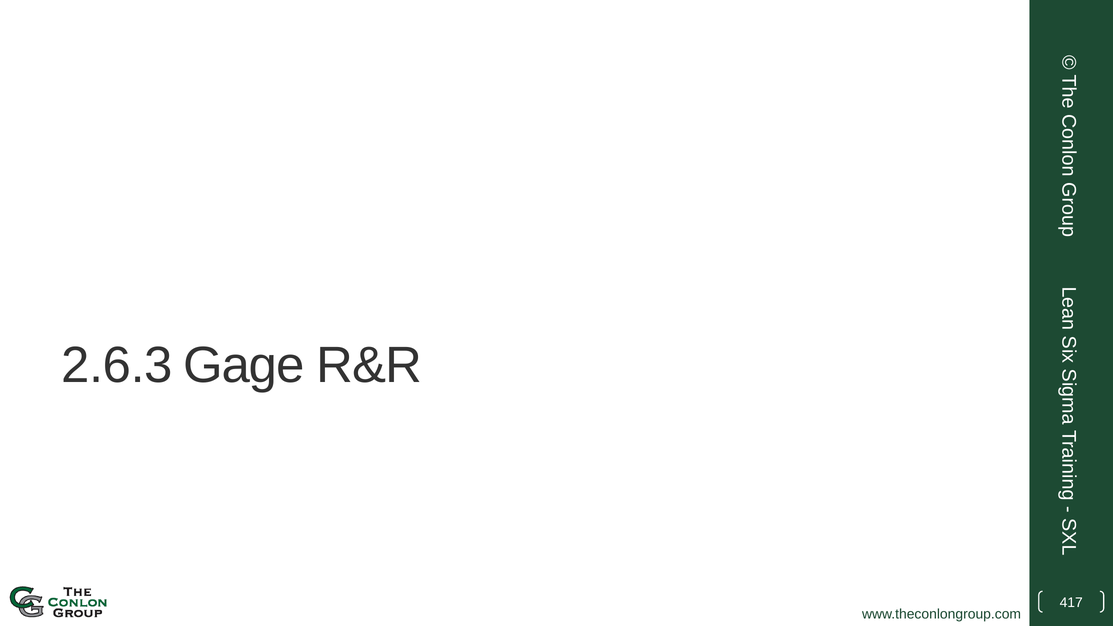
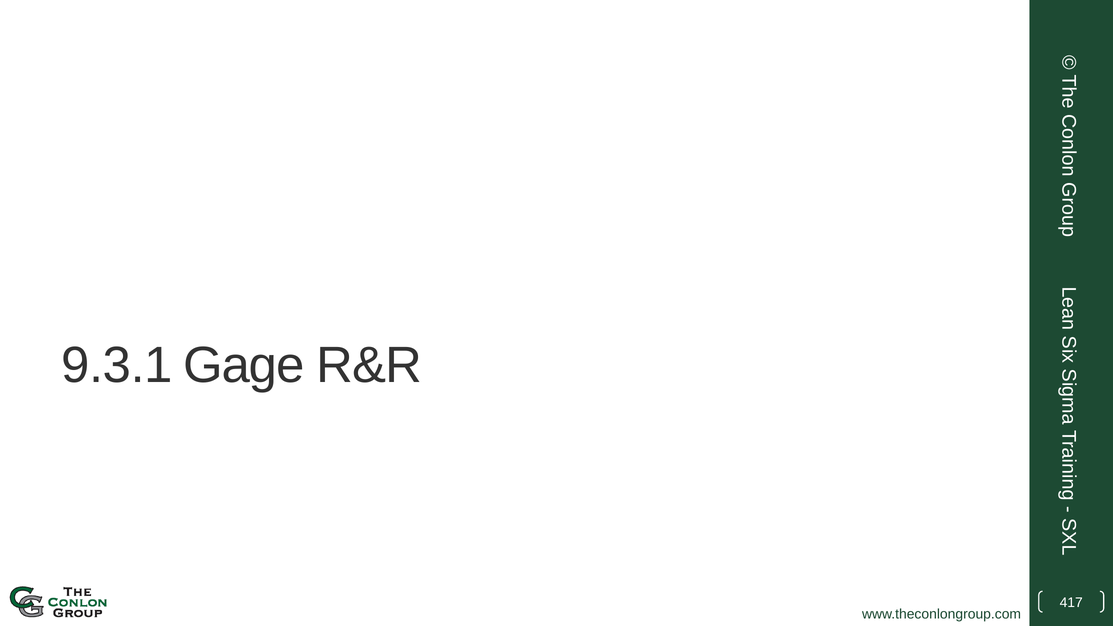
2.6.3: 2.6.3 -> 9.3.1
